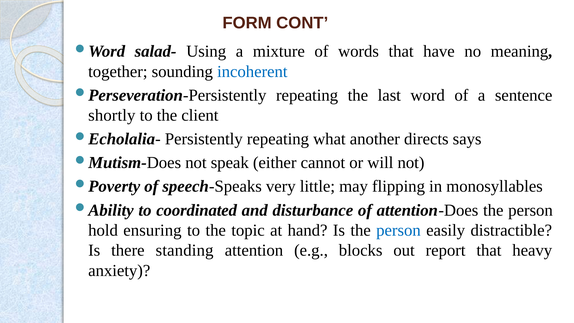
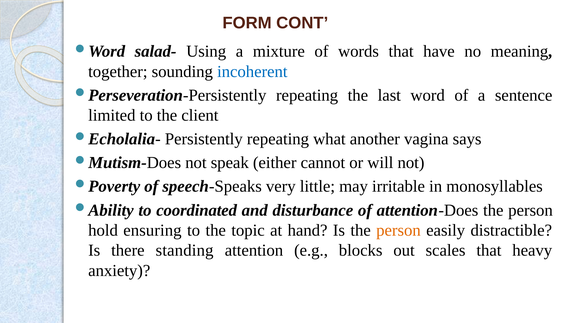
shortly: shortly -> limited
directs: directs -> vagina
flipping: flipping -> irritable
person at (398, 230) colour: blue -> orange
report: report -> scales
